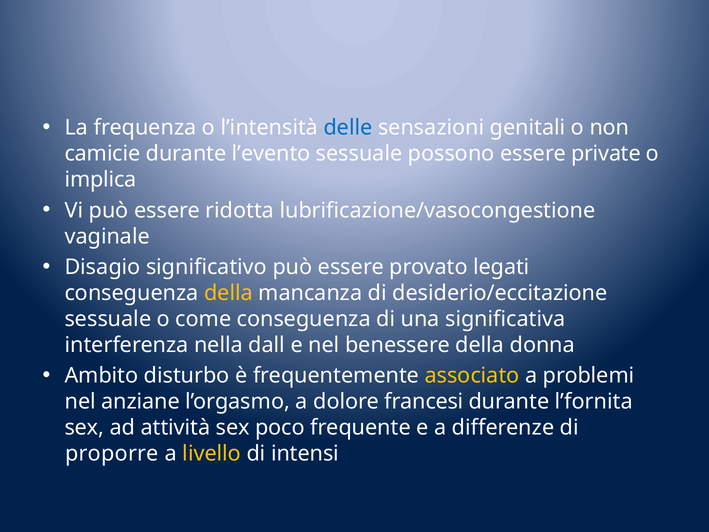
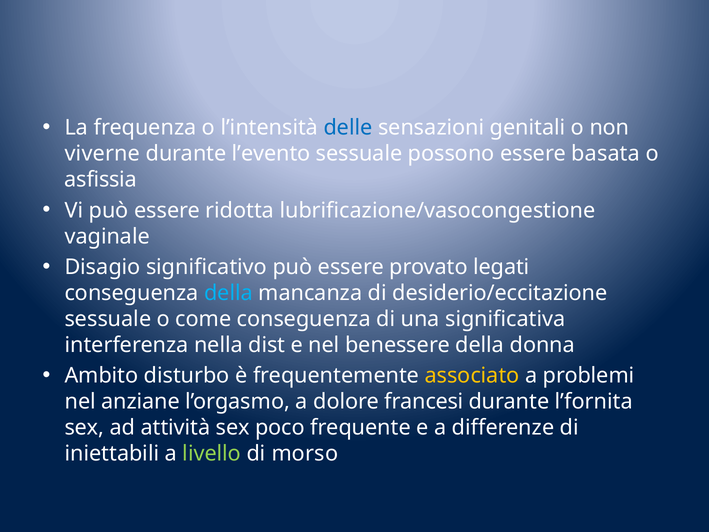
camicie: camicie -> viverne
private: private -> basata
implica: implica -> asfissia
della at (228, 293) colour: yellow -> light blue
dall: dall -> dist
proporre: proporre -> iniettabili
livello colour: yellow -> light green
intensi: intensi -> morso
